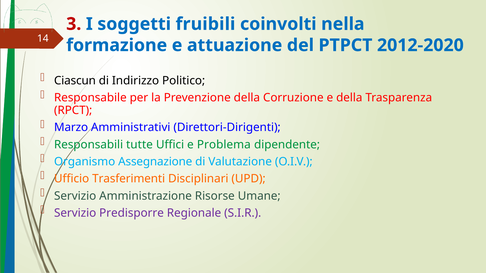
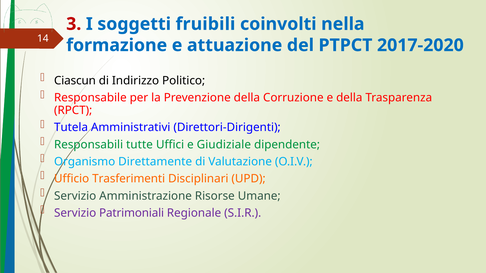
2012-2020: 2012-2020 -> 2017-2020
Marzo: Marzo -> Tutela
Problema: Problema -> Giudiziale
Assegnazione: Assegnazione -> Direttamente
Predisporre: Predisporre -> Patrimoniali
